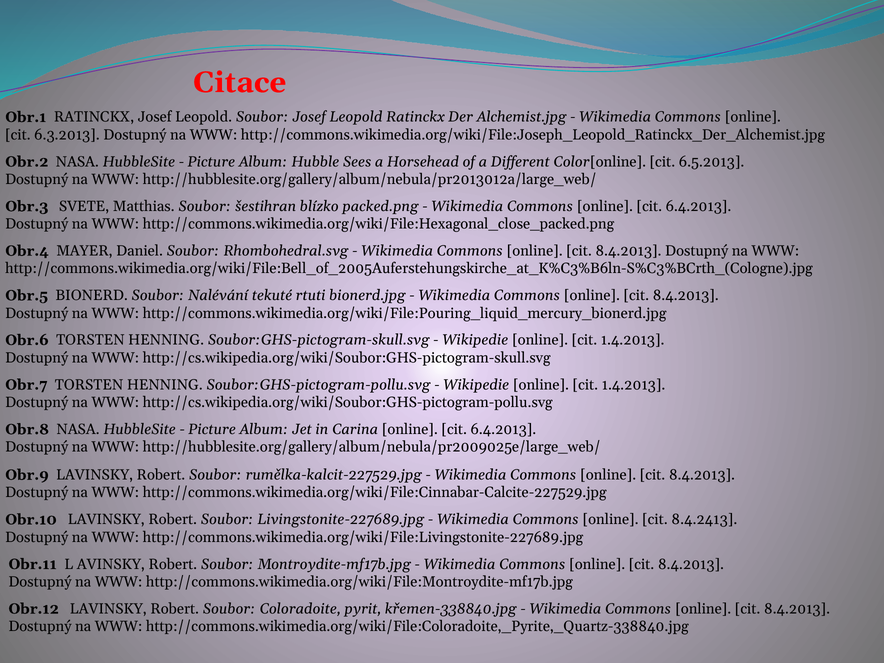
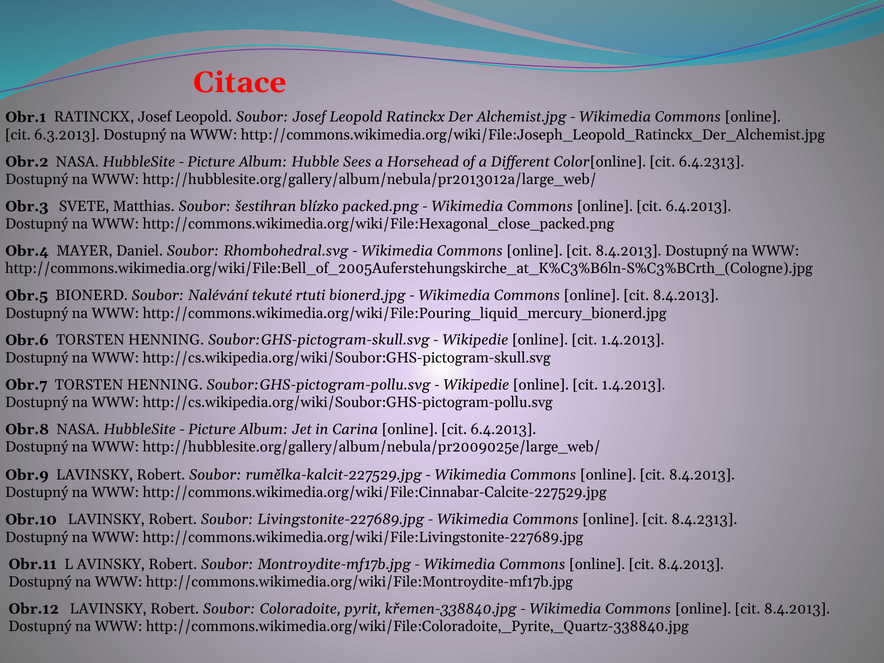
6.5.2013: 6.5.2013 -> 6.4.2313
8.4.2413: 8.4.2413 -> 8.4.2313
